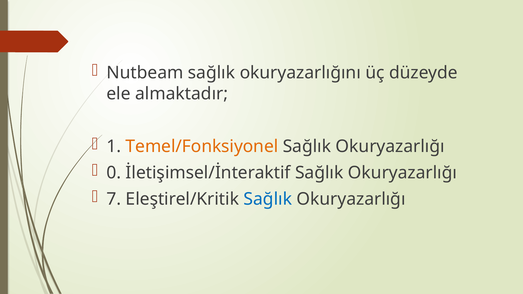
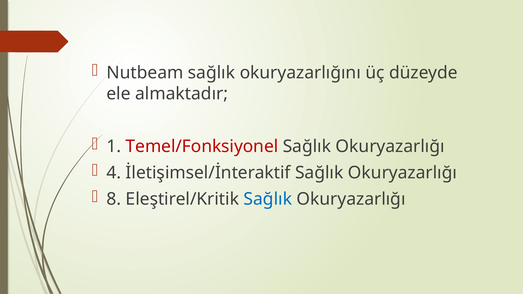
Temel/Fonksiyonel colour: orange -> red
0: 0 -> 4
7: 7 -> 8
